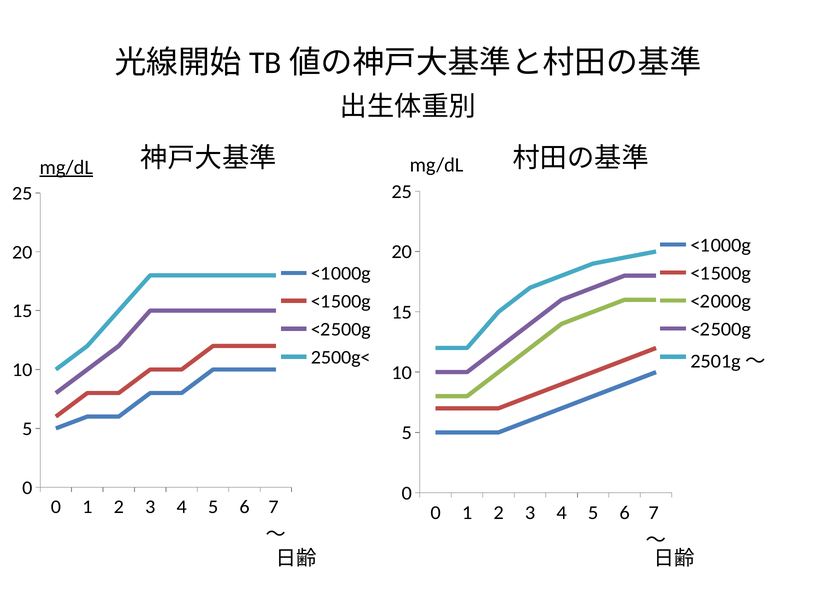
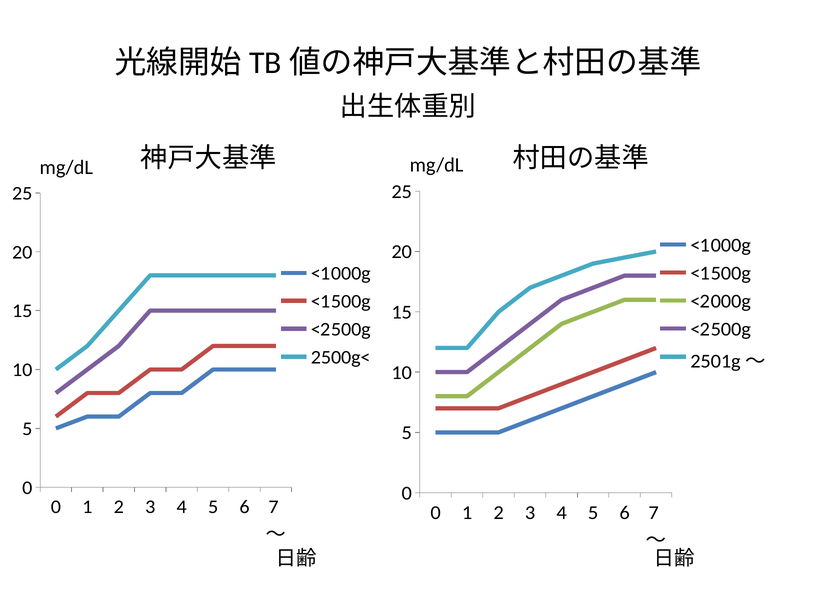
mg/dL at (66, 168) underline: present -> none
